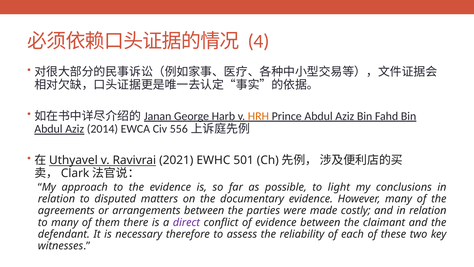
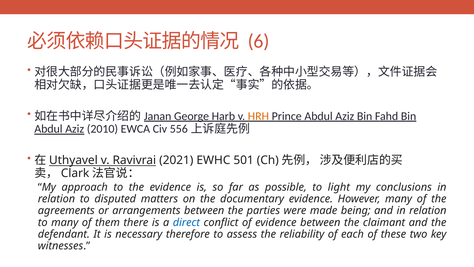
4: 4 -> 6
2014: 2014 -> 2010
costly: costly -> being
direct colour: purple -> blue
